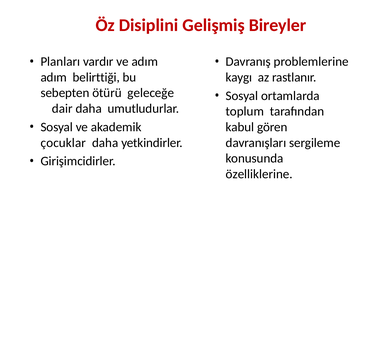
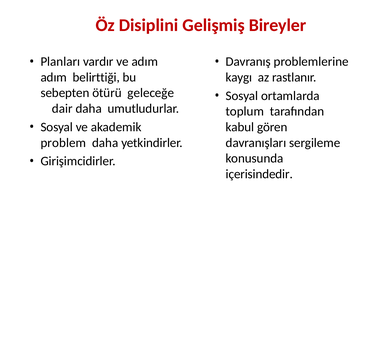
çocuklar: çocuklar -> problem
özelliklerine: özelliklerine -> içerisindedir
